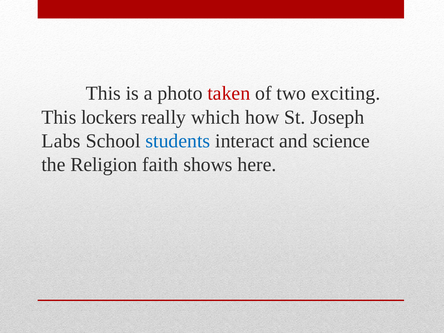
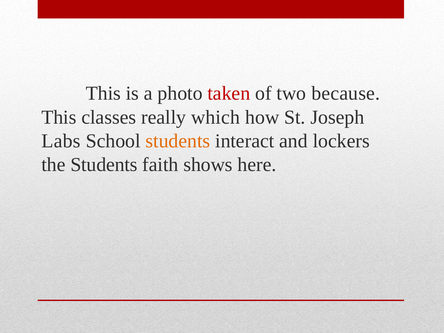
exciting: exciting -> because
lockers: lockers -> classes
students at (178, 141) colour: blue -> orange
science: science -> lockers
the Religion: Religion -> Students
